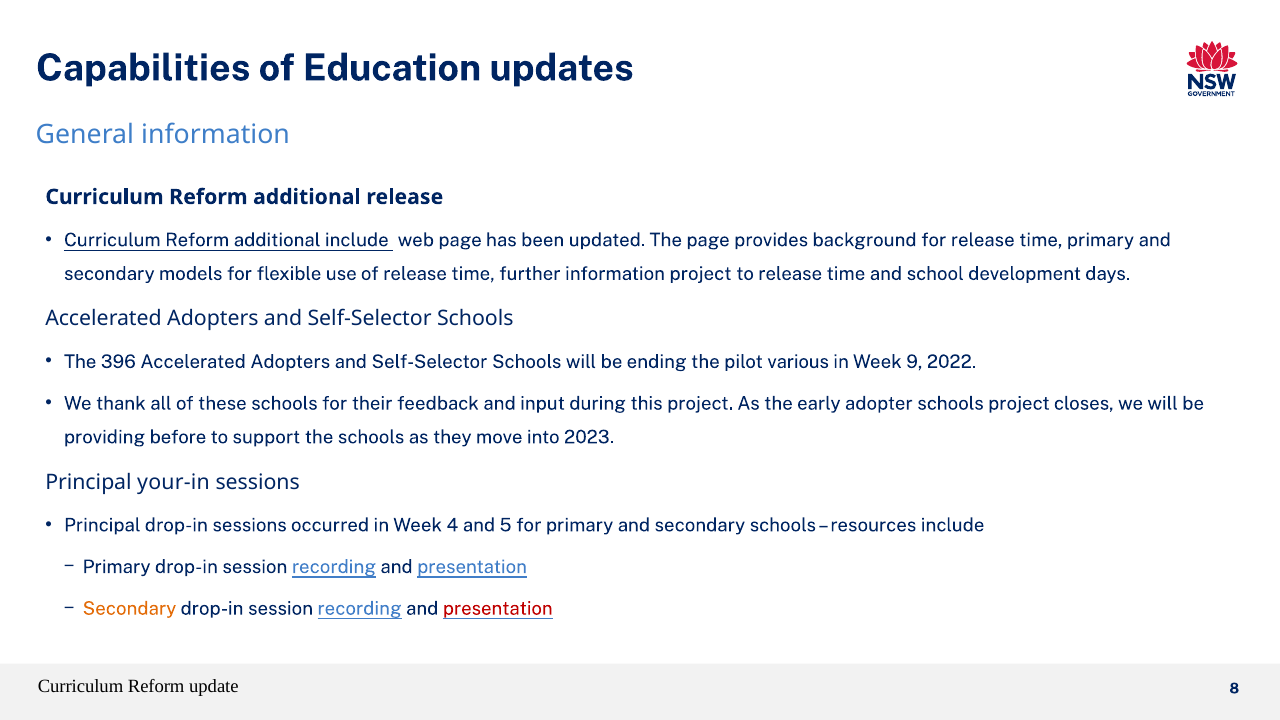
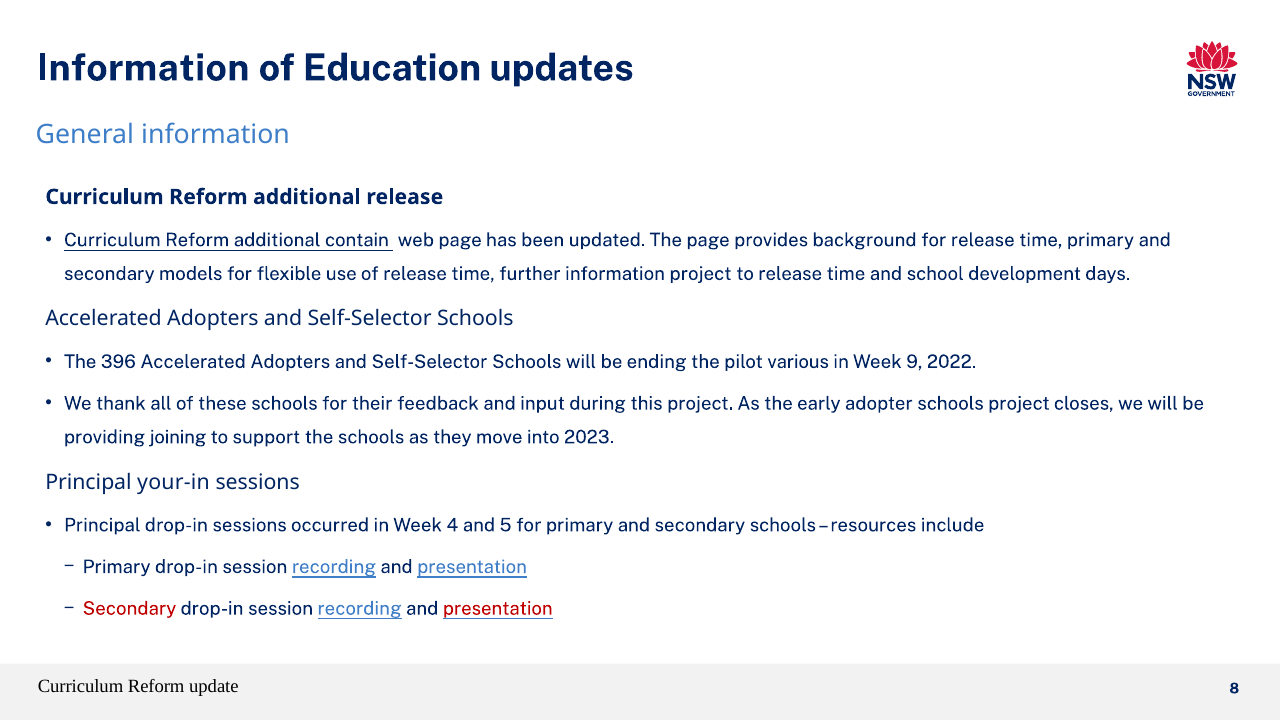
Capabilities at (143, 68): Capabilities -> Information
additional include: include -> contain
before: before -> joining
Secondary at (129, 609) colour: orange -> red
